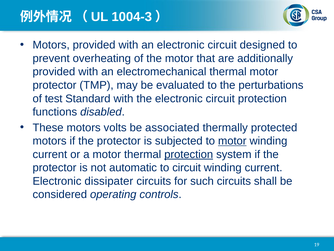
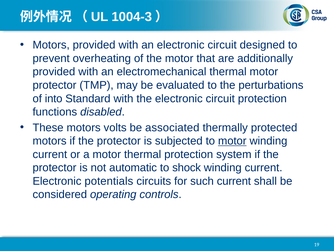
test: test -> into
protection at (189, 154) underline: present -> none
to circuit: circuit -> shock
dissipater: dissipater -> potentials
such circuits: circuits -> current
